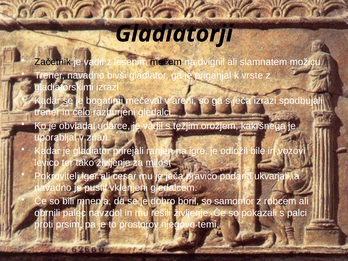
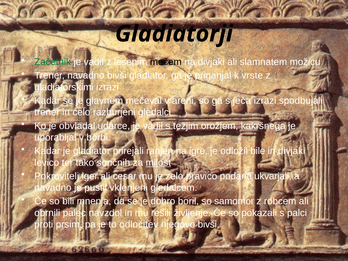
Začetnik colour: black -> green
na dvignil: dvignil -> divjaki
bogatimi: bogatimi -> glavnem
celo underline: present -> none
znan: znan -> borbi
in vozovi: vozovi -> divjaki
tako življenje: življenje -> sončnih
je ječa: ječa -> zelo
prostorov: prostorov -> odločitev
njegovo temi: temi -> bivši
